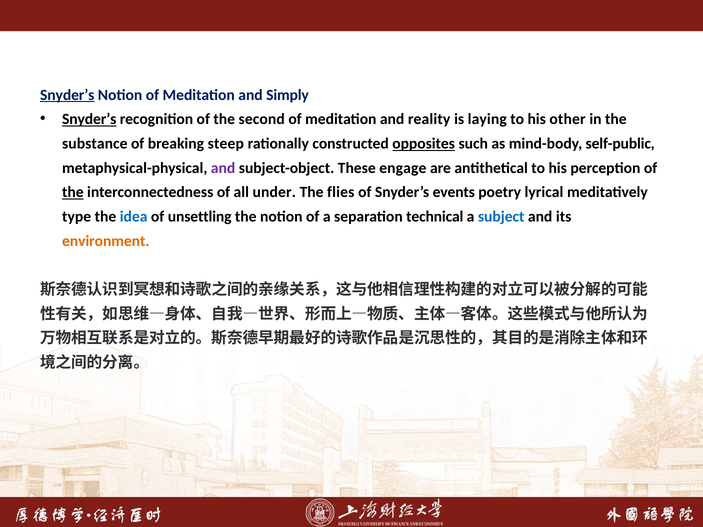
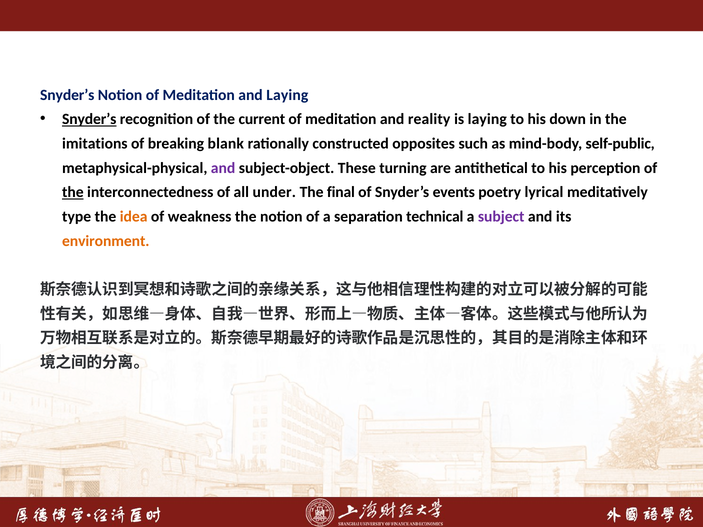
Snyder’s at (67, 95) underline: present -> none
and Simply: Simply -> Laying
second: second -> current
other: other -> down
substance: substance -> imitations
steep: steep -> blank
opposites underline: present -> none
engage: engage -> turning
flies: flies -> final
idea colour: blue -> orange
unsettling: unsettling -> weakness
subject colour: blue -> purple
